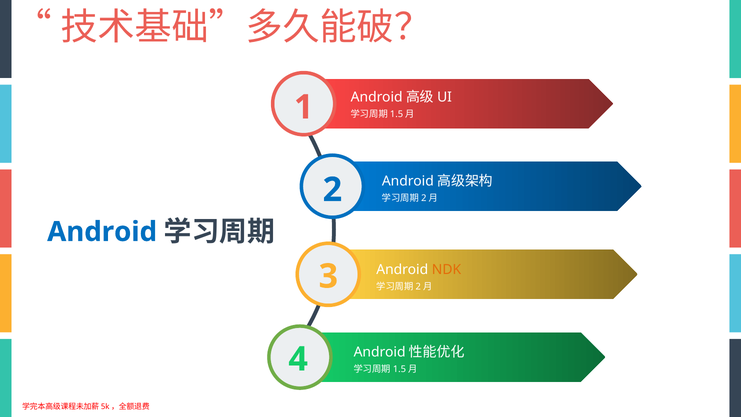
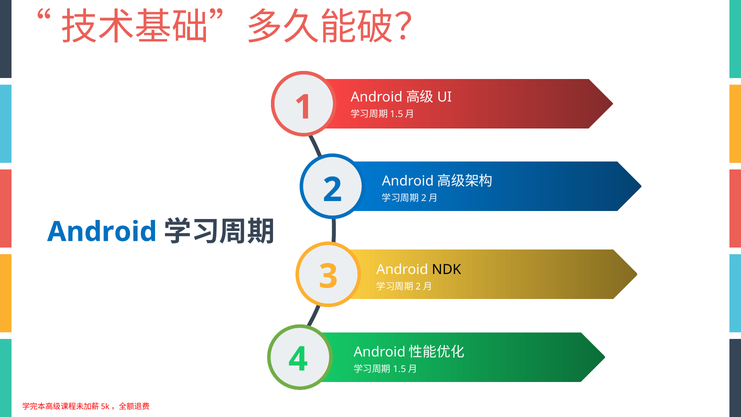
NDK colour: orange -> black
